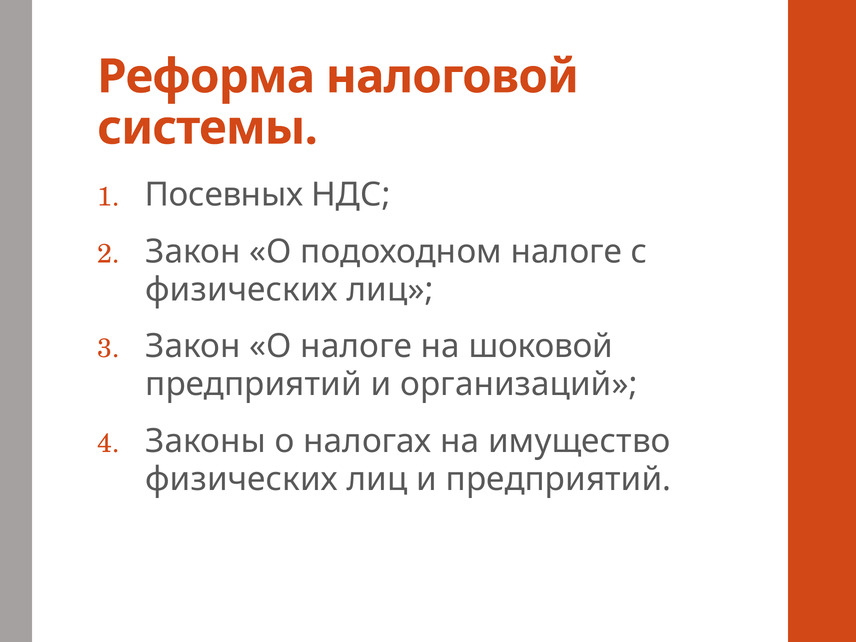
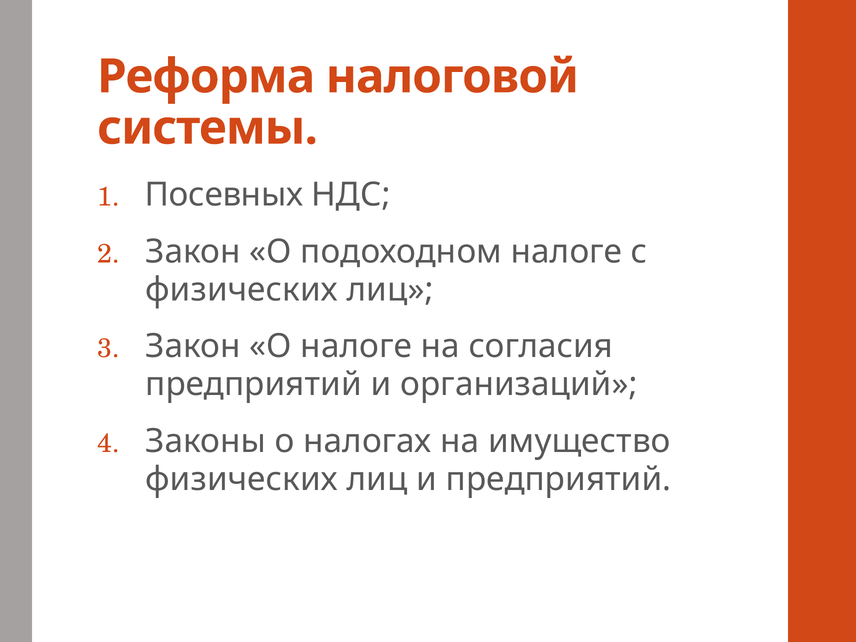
шоковой: шоковой -> согласия
